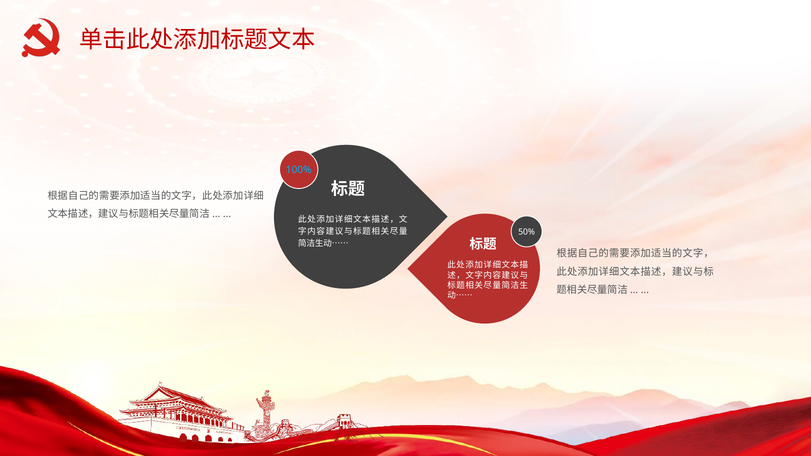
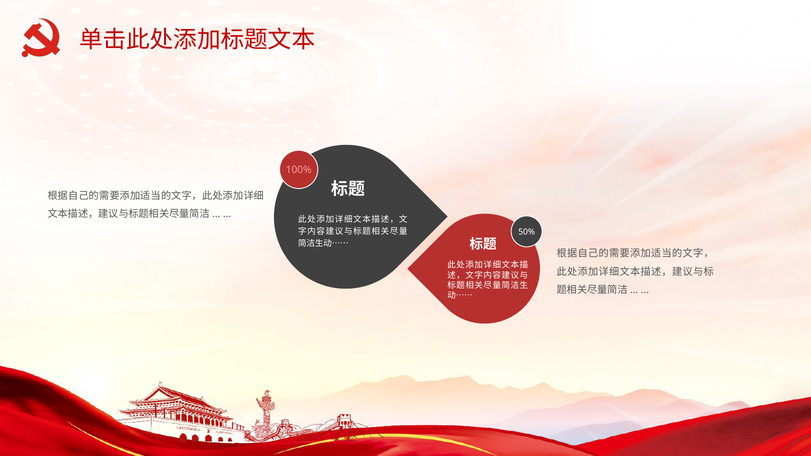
100% colour: light blue -> pink
